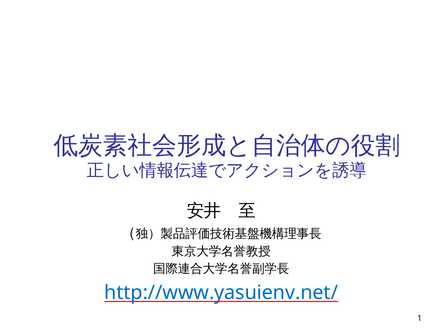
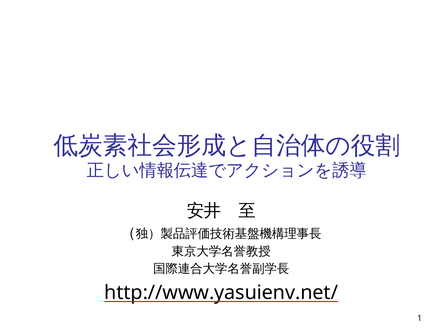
http://www.yasuienv.net/ colour: blue -> black
